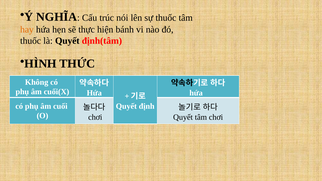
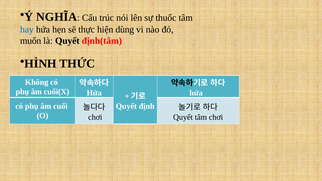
hay colour: orange -> blue
bánh: bánh -> dùng
thuốc at (31, 41): thuốc -> muốn
